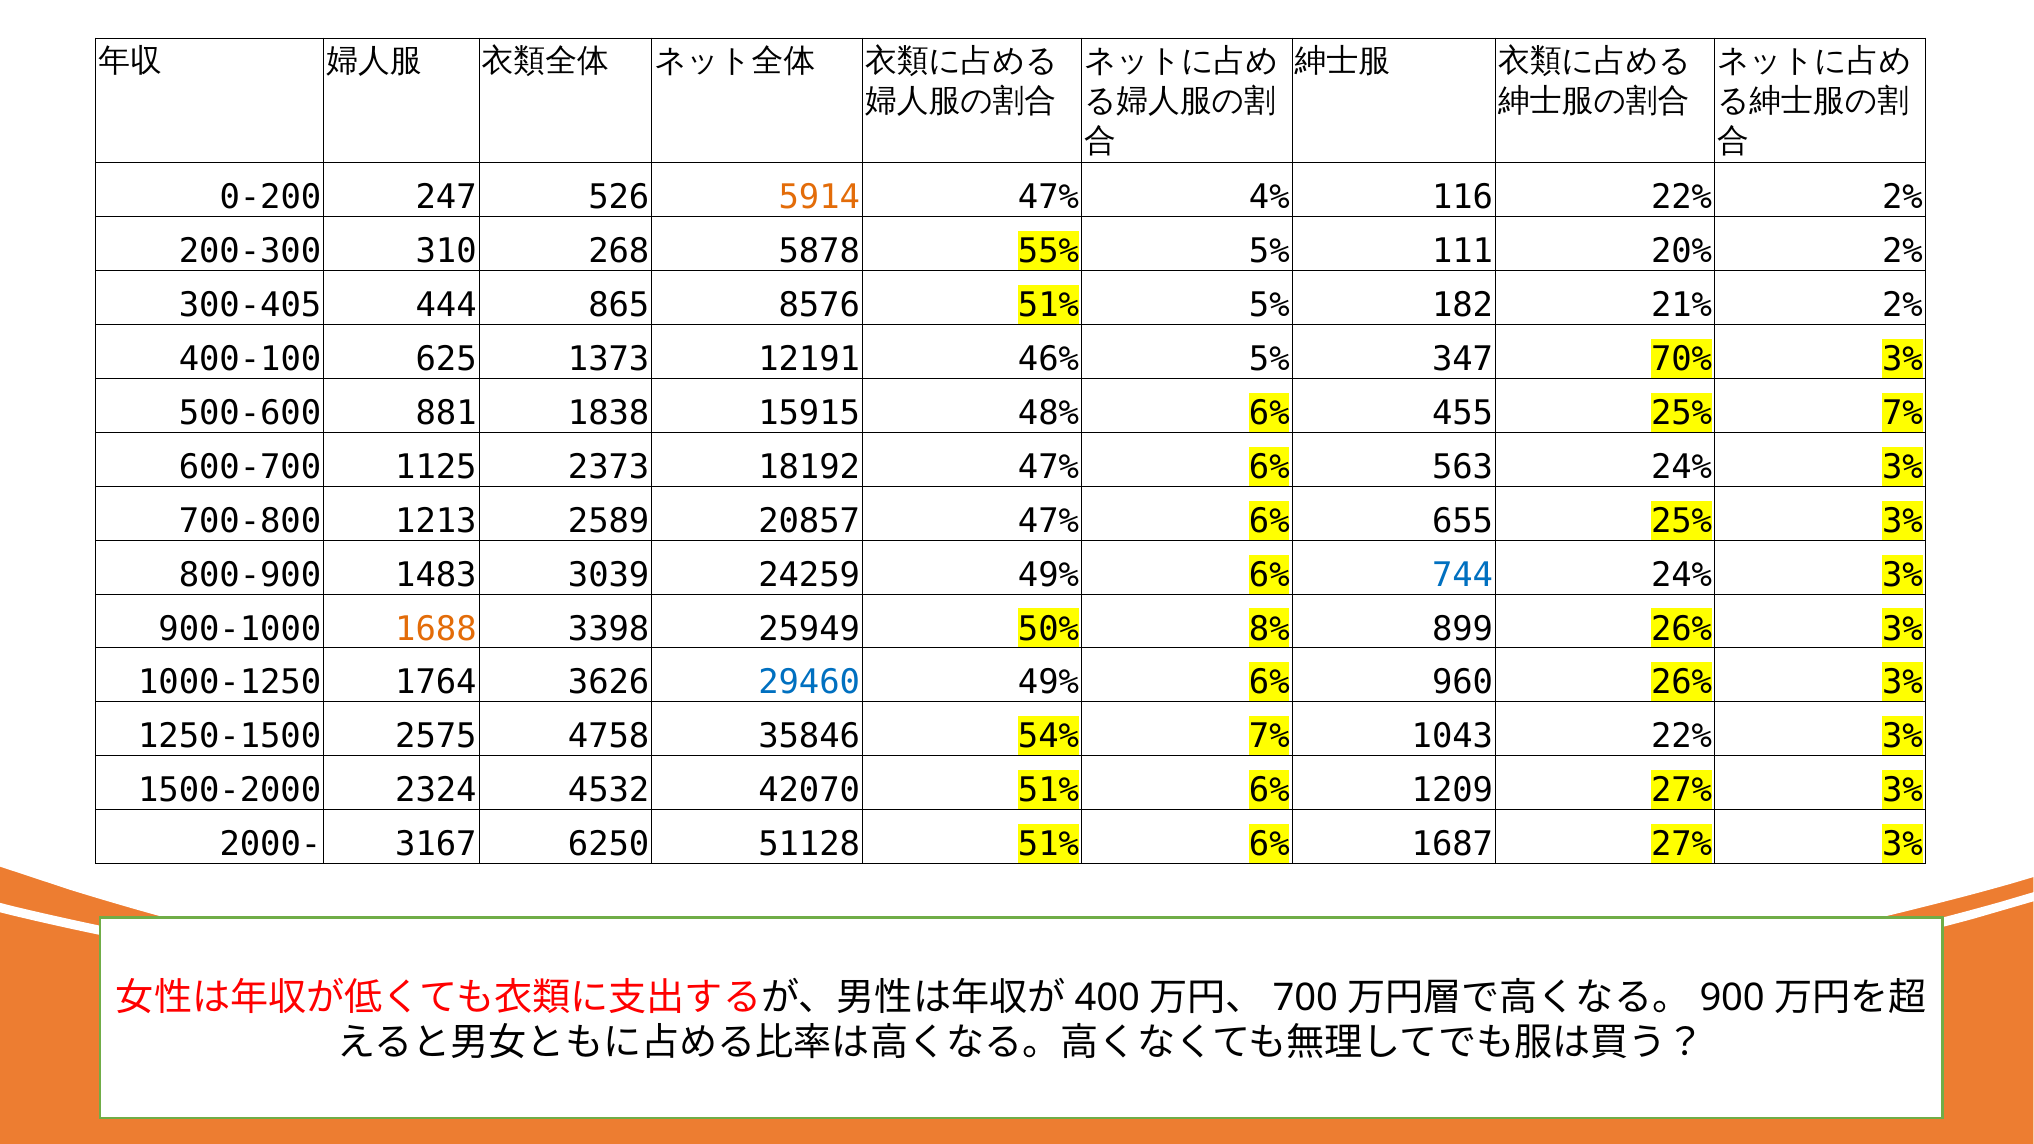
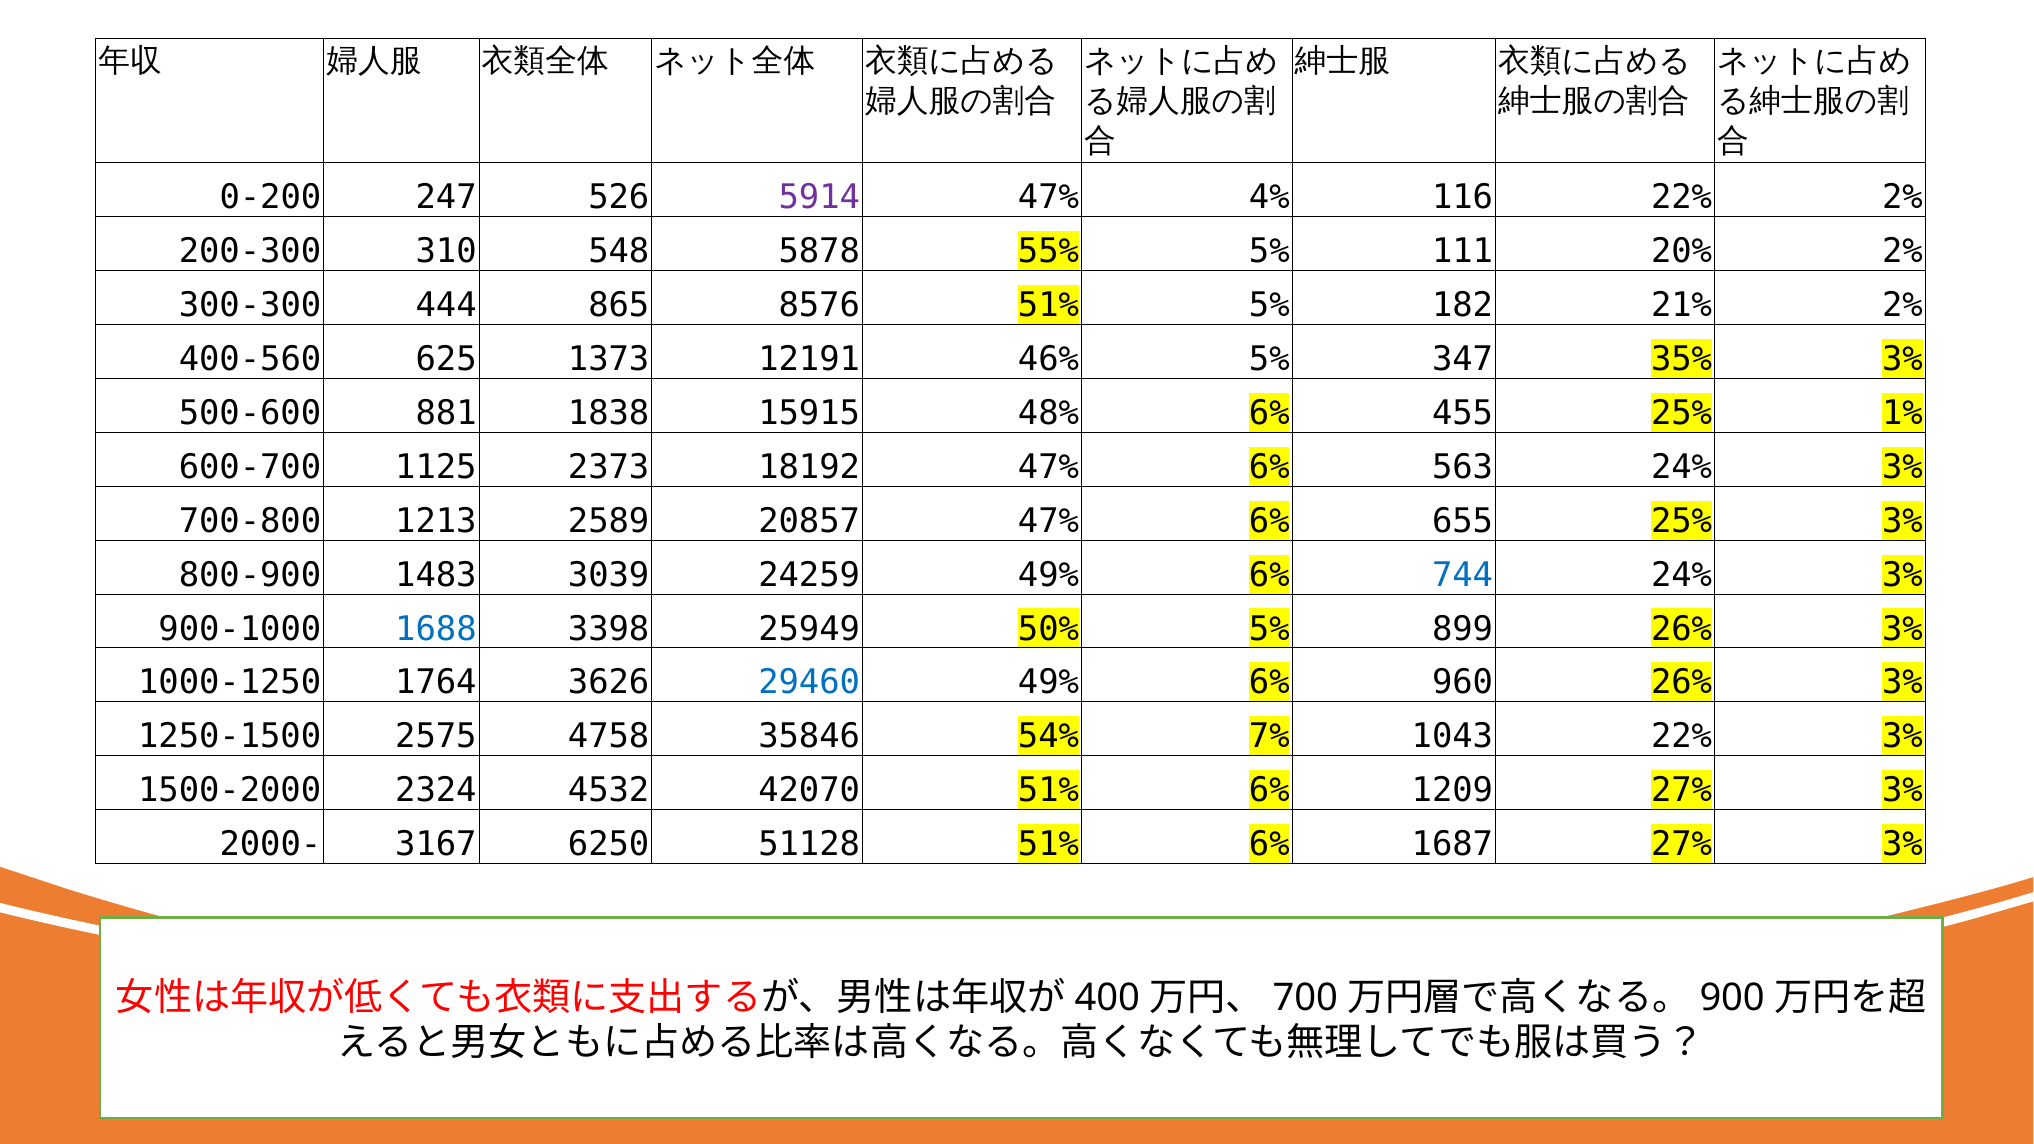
5914 colour: orange -> purple
268: 268 -> 548
300-405: 300-405 -> 300-300
400-100: 400-100 -> 400-560
70%: 70% -> 35%
25% 7%: 7% -> 1%
1688 colour: orange -> blue
50% 8%: 8% -> 5%
